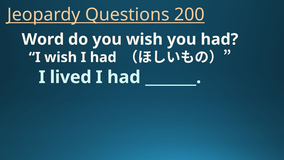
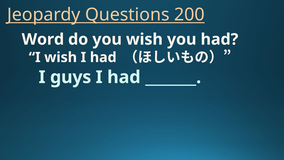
lived: lived -> guys
